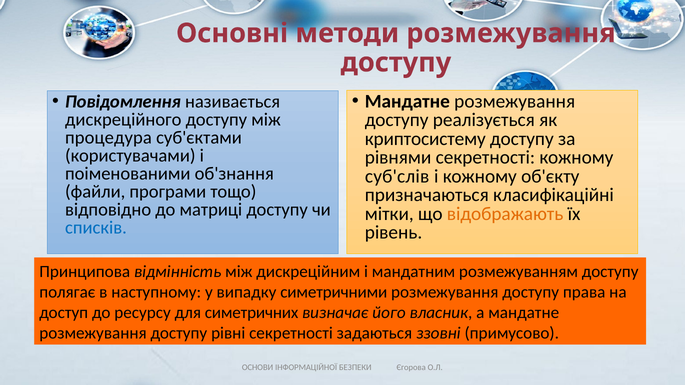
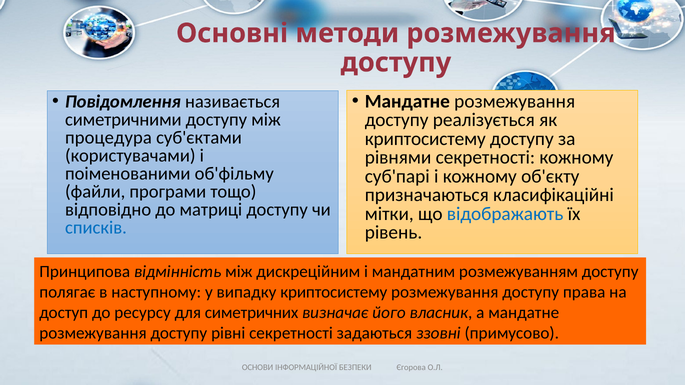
дискреційного: дискреційного -> симетричними
об'знання: об'знання -> об'фільму
суб'слів: суб'слів -> суб'парі
відображають colour: orange -> blue
випадку симетричними: симетричними -> криптосистему
